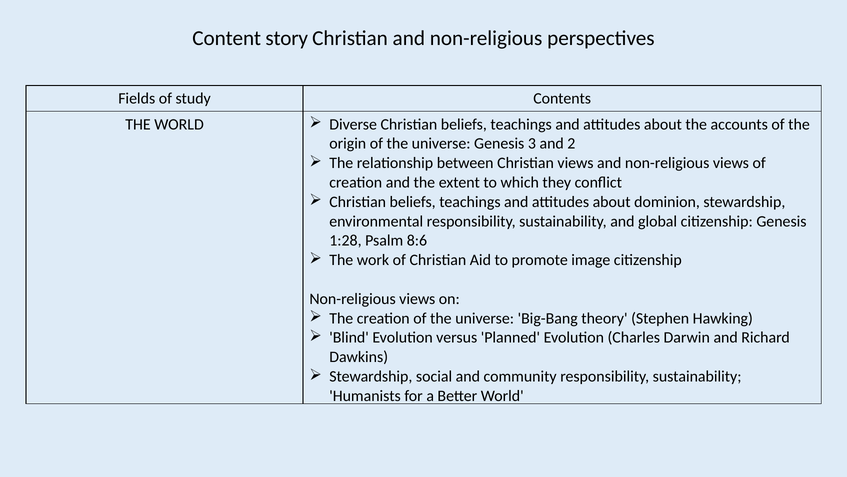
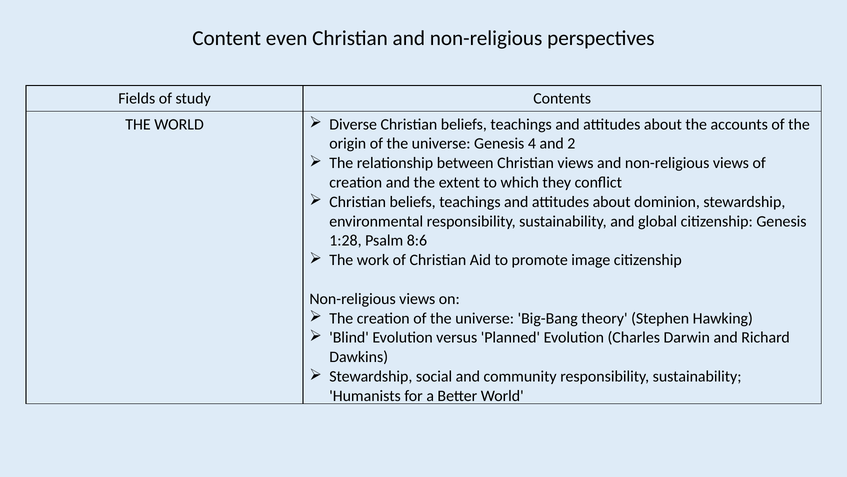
story: story -> even
3: 3 -> 4
